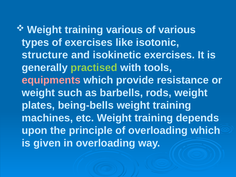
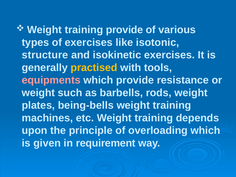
training various: various -> provide
practised colour: light green -> yellow
in overloading: overloading -> requirement
